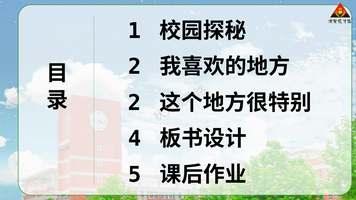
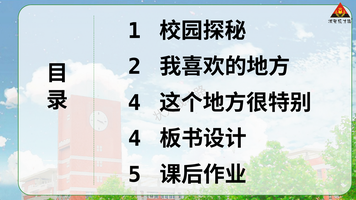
2 at (134, 103): 2 -> 4
